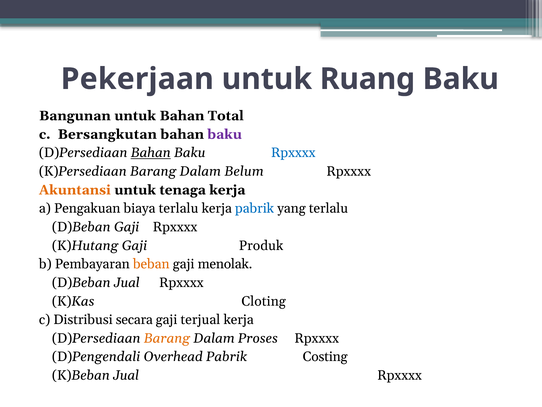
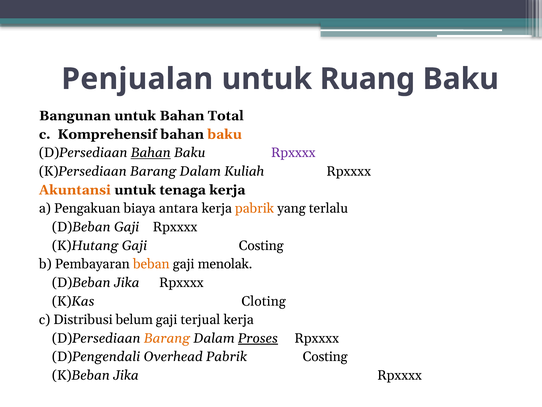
Pekerjaan: Pekerjaan -> Penjualan
Bersangkutan: Bersangkutan -> Komprehensif
baku at (225, 134) colour: purple -> orange
Rpxxxx at (293, 153) colour: blue -> purple
Belum: Belum -> Kuliah
biaya terlalu: terlalu -> antara
pabrik at (255, 208) colour: blue -> orange
Gaji Produk: Produk -> Costing
D)Beban Jual: Jual -> Jika
secara: secara -> belum
Proses underline: none -> present
K)Beban Jual: Jual -> Jika
